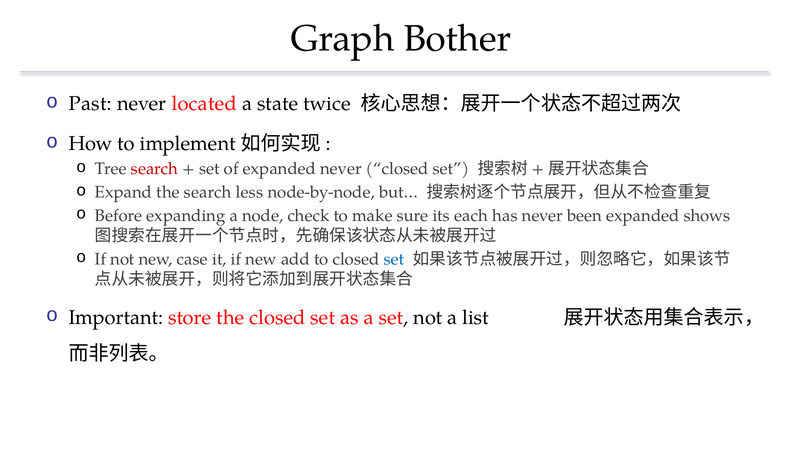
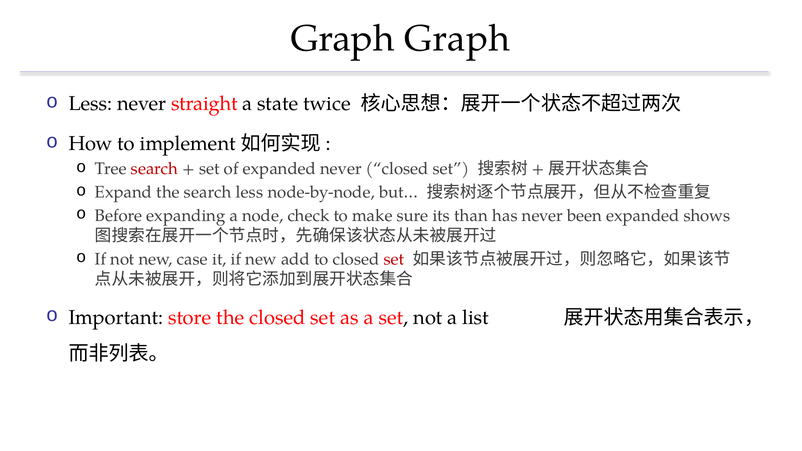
Graph Bother: Bother -> Graph
Past at (90, 104): Past -> Less
located: located -> straight
each: each -> than
set at (394, 259) colour: blue -> red
